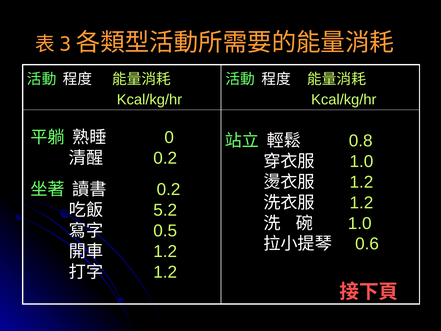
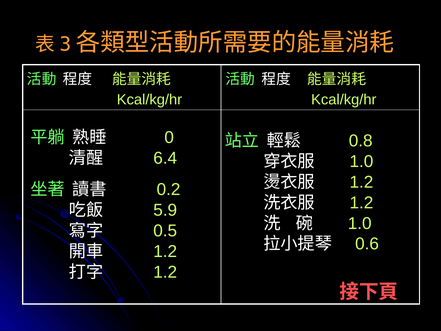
0.2 at (165, 158): 0.2 -> 6.4
5.2: 5.2 -> 5.9
